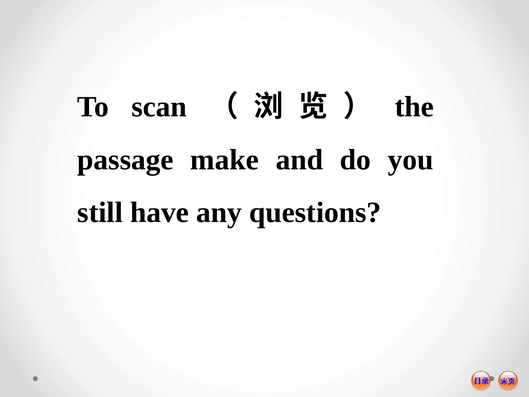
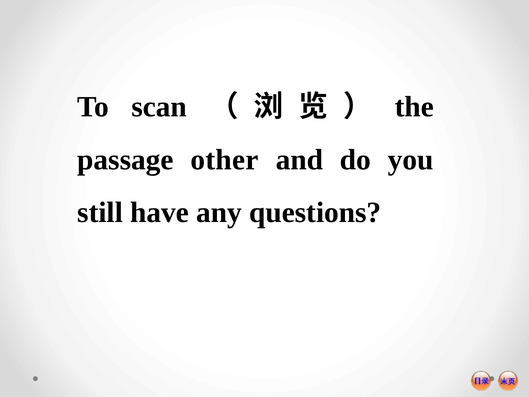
make: make -> other
